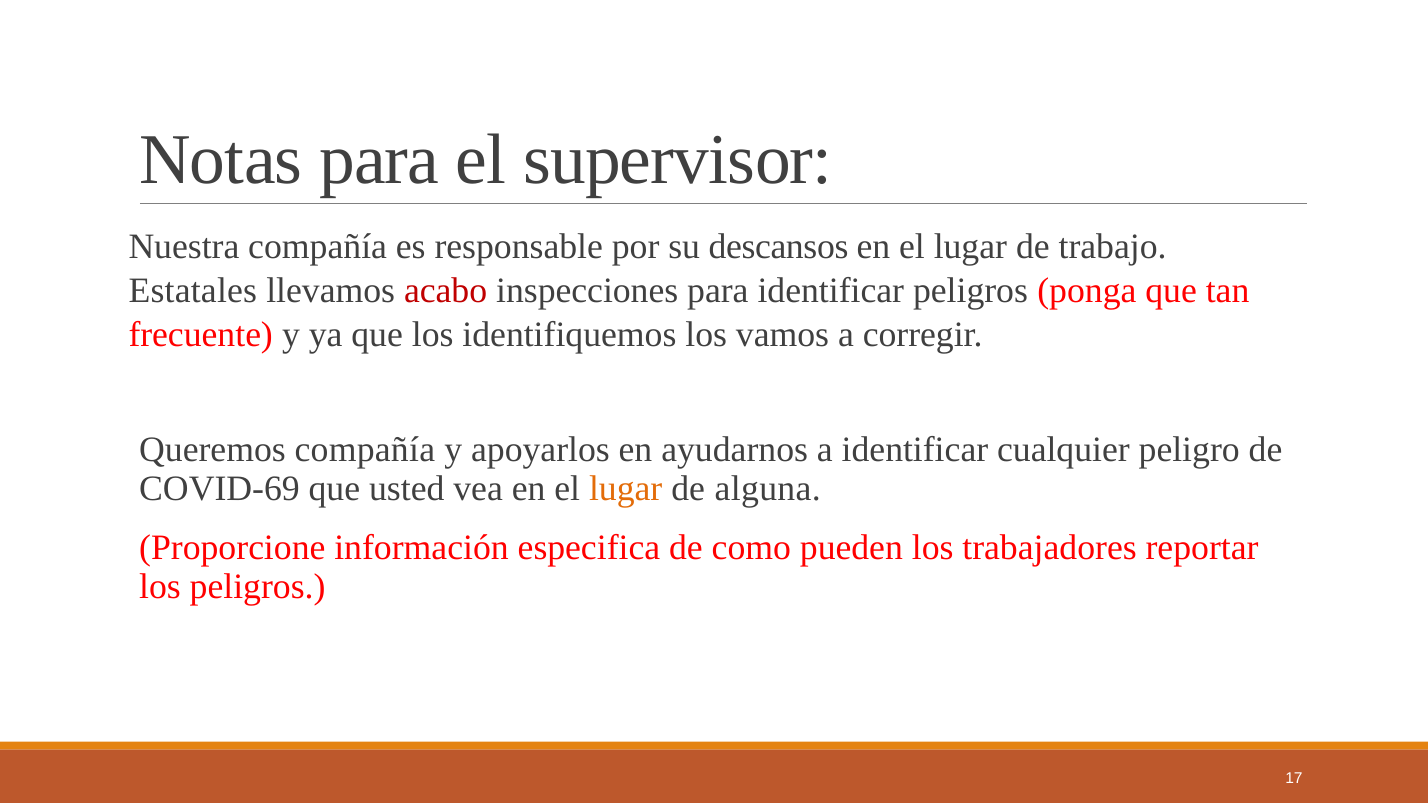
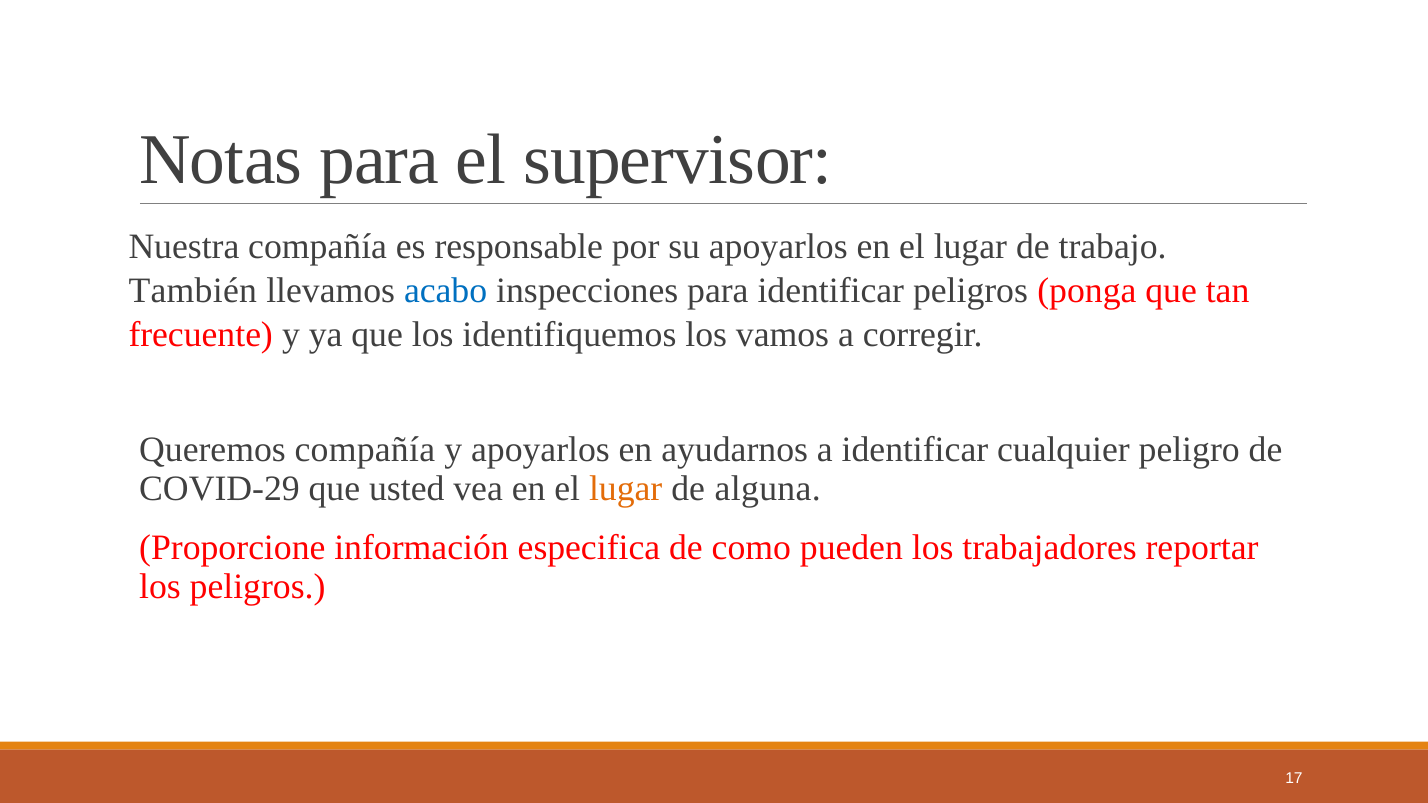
su descansos: descansos -> apoyarlos
Estatales: Estatales -> También
acabo colour: red -> blue
COVID-69: COVID-69 -> COVID-29
